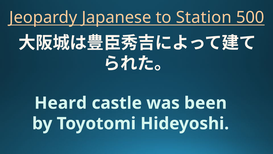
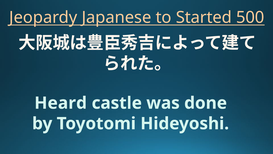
Station: Station -> Started
been: been -> done
